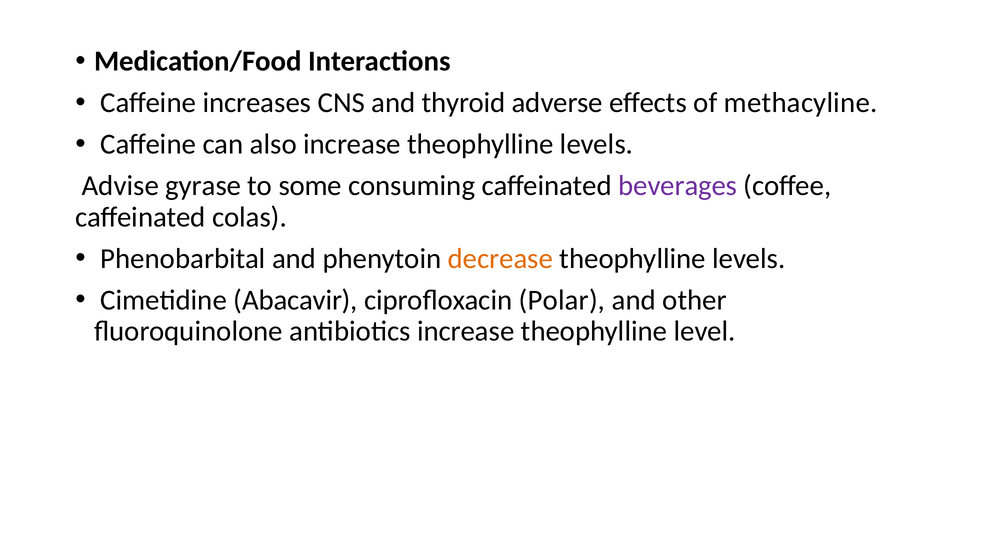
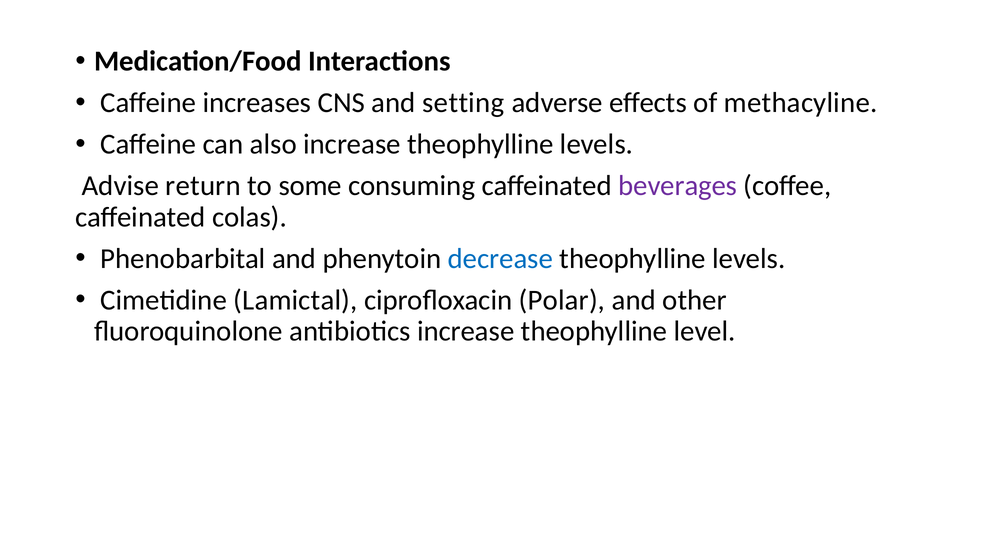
thyroid: thyroid -> setting
gyrase: gyrase -> return
decrease colour: orange -> blue
Abacavir: Abacavir -> Lamictal
